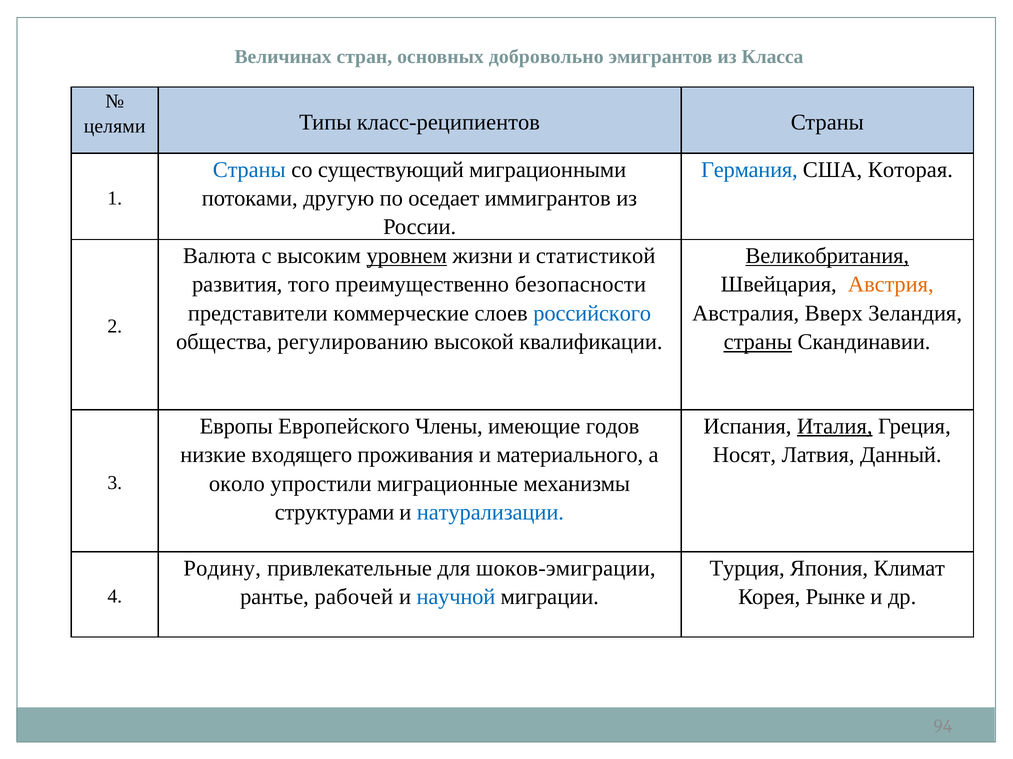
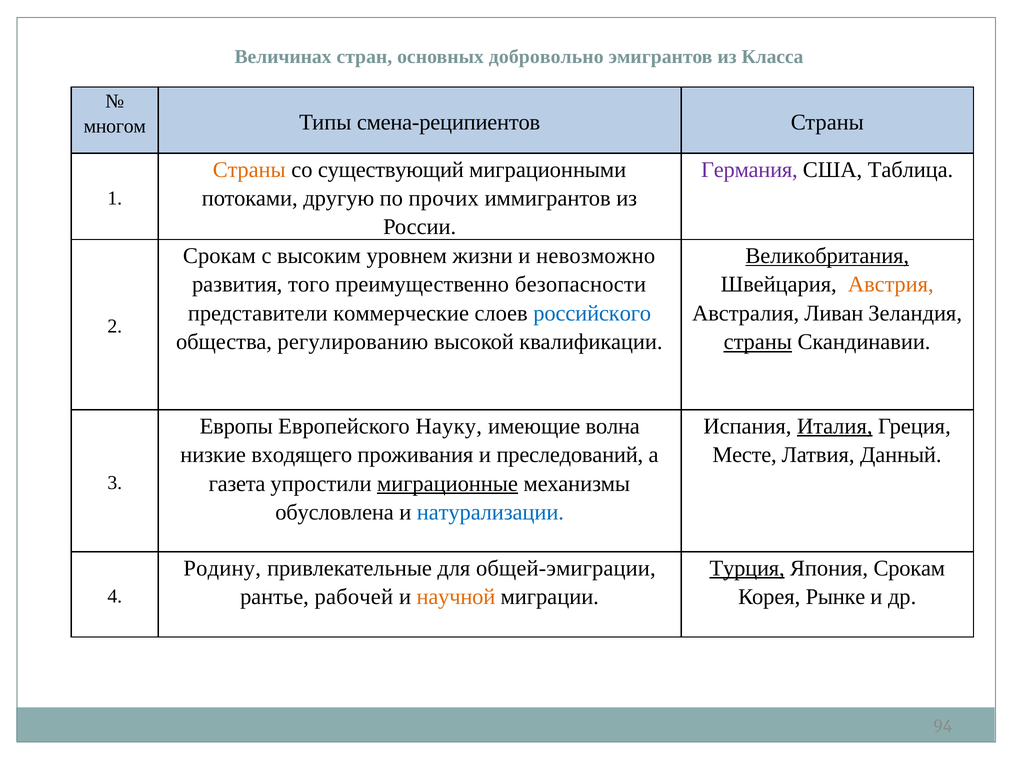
целями: целями -> многом
класс-реципиентов: класс-реципиентов -> смена-реципиентов
Страны at (249, 170) colour: blue -> orange
Германия colour: blue -> purple
Которая: Которая -> Таблица
оседает: оседает -> прочих
Валюта at (219, 256): Валюта -> Срокам
уровнем underline: present -> none
статистикой: статистикой -> невозможно
Вверх: Вверх -> Ливан
Члены: Члены -> Науку
годов: годов -> волна
материального: материального -> преследований
Носят: Носят -> Месте
около: около -> газета
миграционные underline: none -> present
структурами: структурами -> обусловлена
шоков-эмиграции: шоков-эмиграции -> общей-эмиграции
Турция underline: none -> present
Япония Климат: Климат -> Срокам
научной colour: blue -> orange
